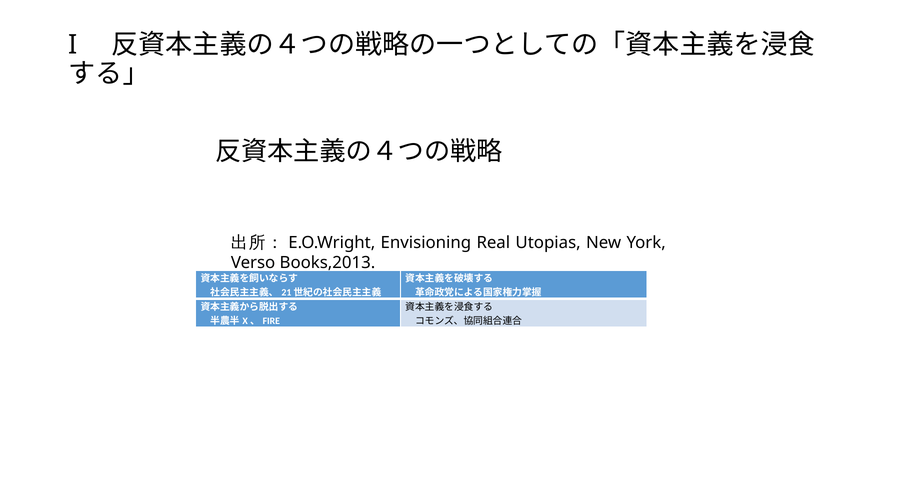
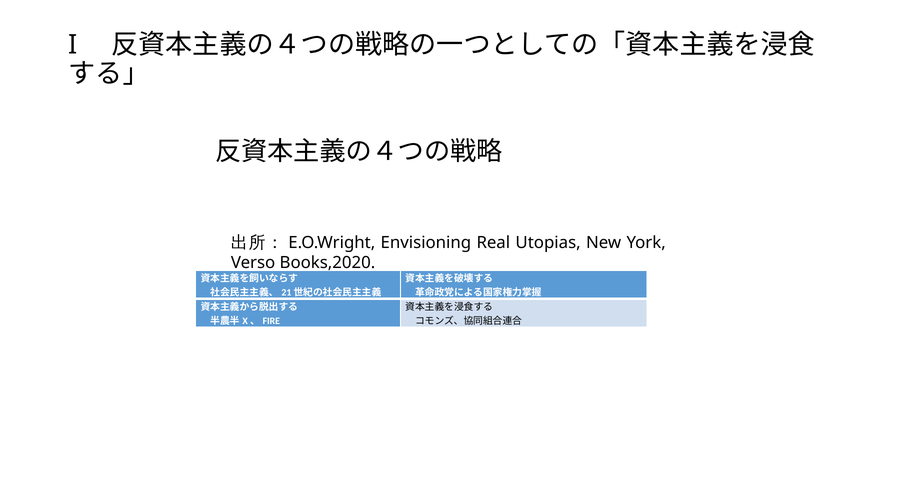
Books,2013: Books,2013 -> Books,2020
